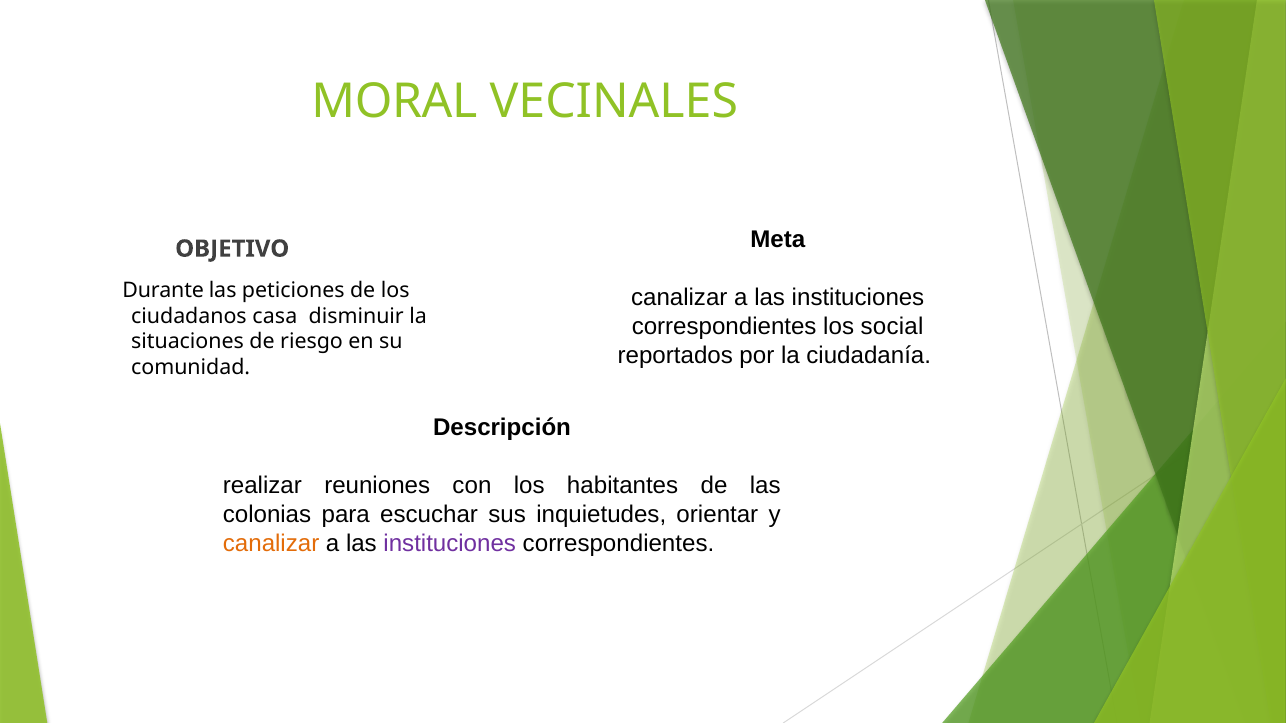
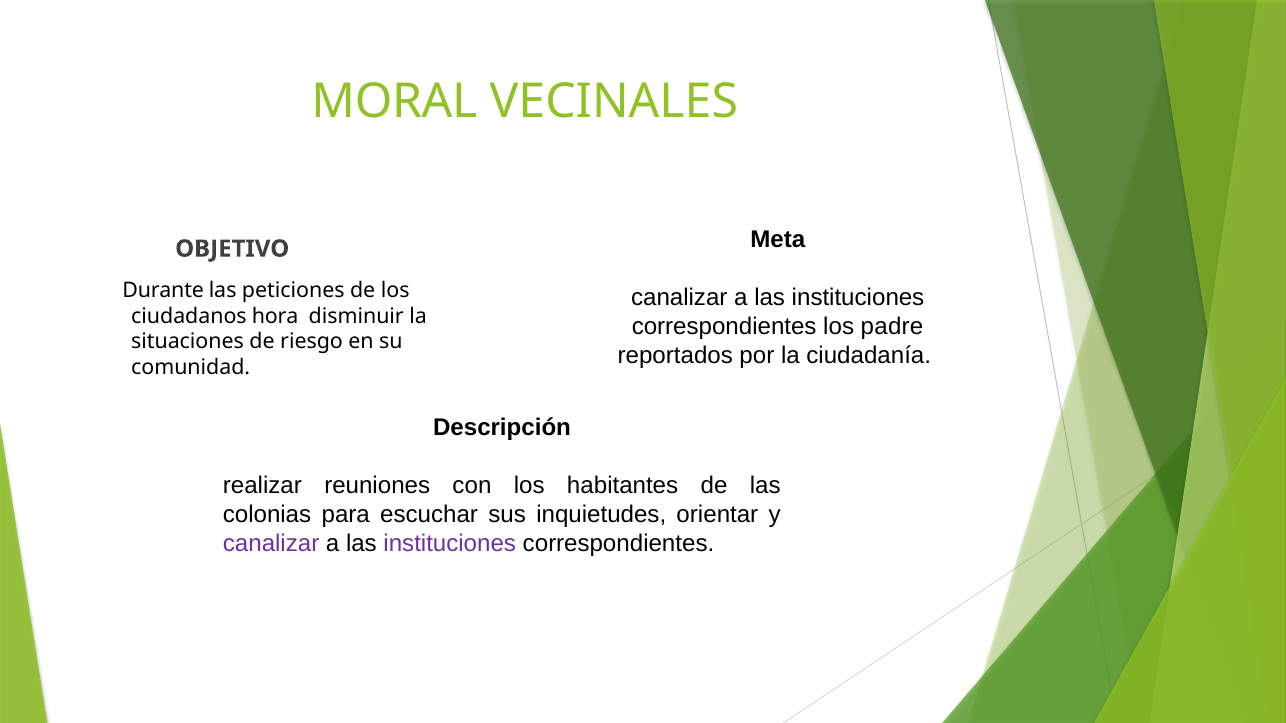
casa: casa -> hora
social: social -> padre
canalizar at (271, 544) colour: orange -> purple
